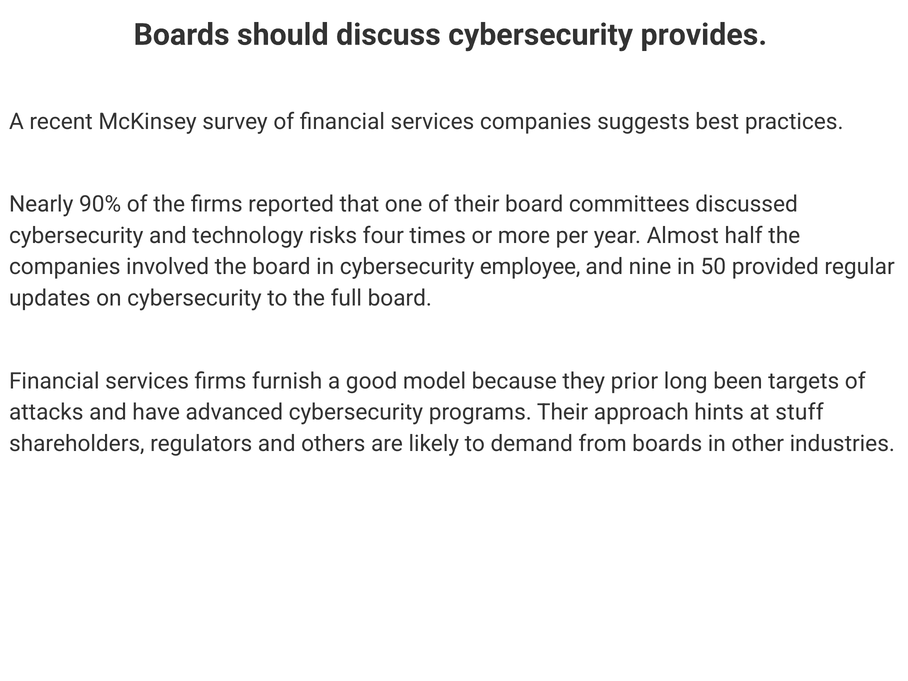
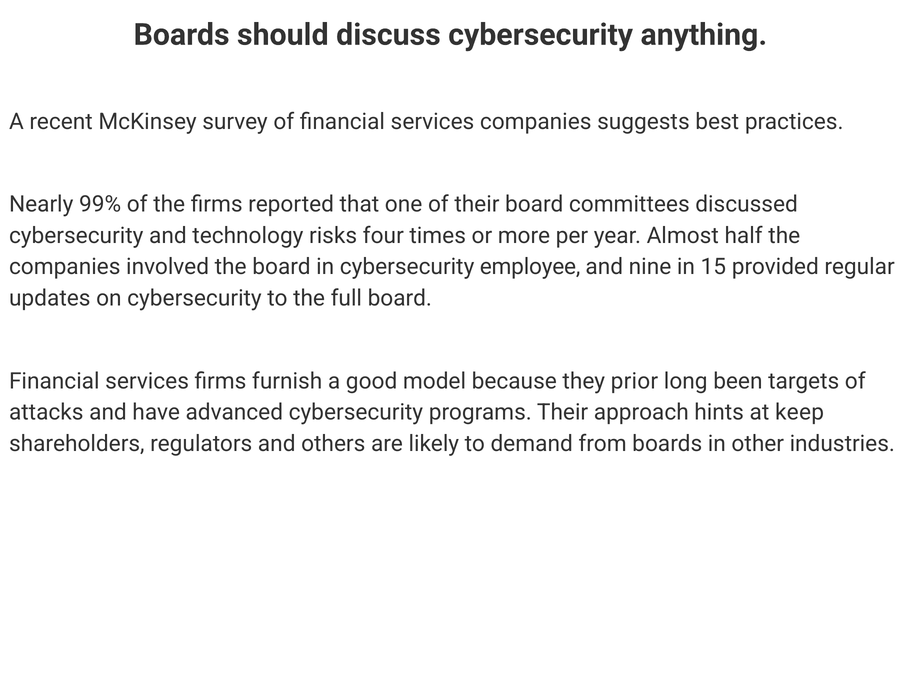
provides: provides -> anything
90%: 90% -> 99%
50: 50 -> 15
stuff: stuff -> keep
